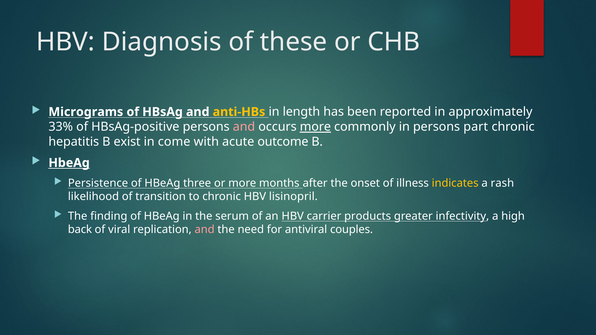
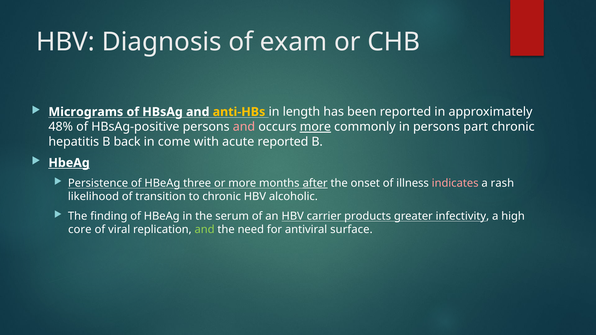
these: these -> exam
33%: 33% -> 48%
exist: exist -> back
acute outcome: outcome -> reported
after underline: none -> present
indicates colour: yellow -> pink
lisinopril: lisinopril -> alcoholic
back: back -> core
and at (205, 230) colour: pink -> light green
couples: couples -> surface
